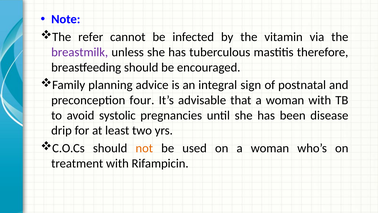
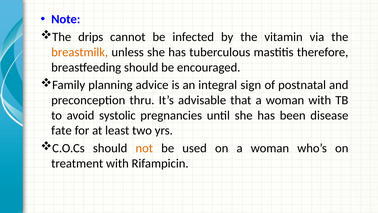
refer: refer -> drips
breastmilk colour: purple -> orange
four: four -> thru
drip: drip -> fate
